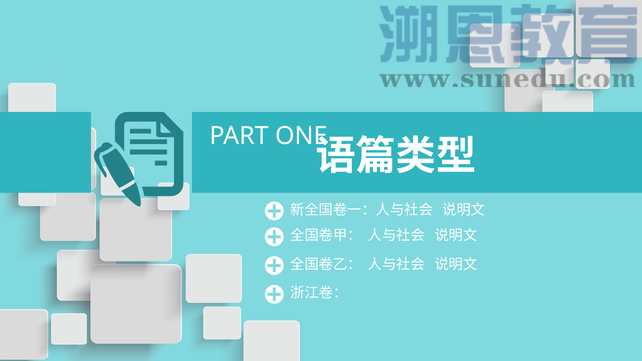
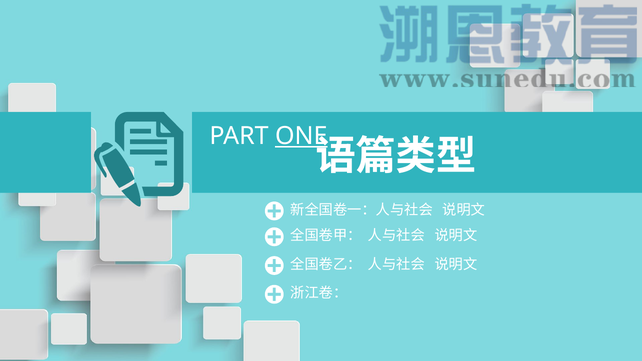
ONE underline: none -> present
